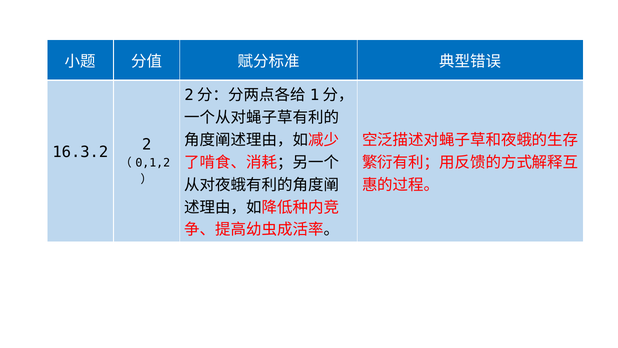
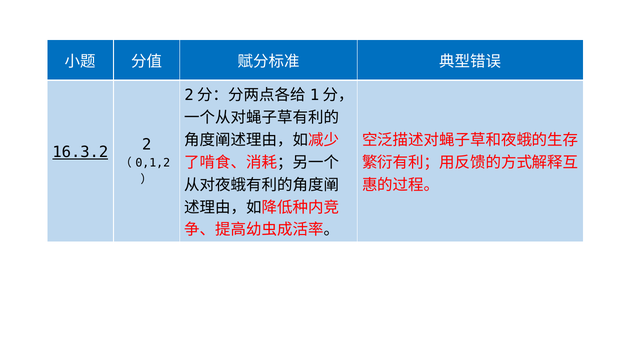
16.3.2 underline: none -> present
